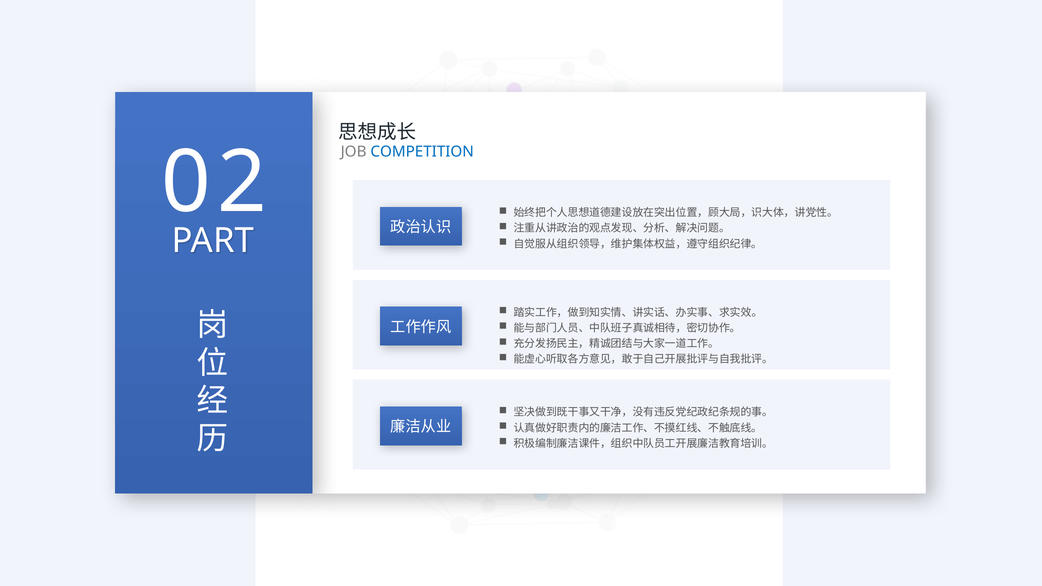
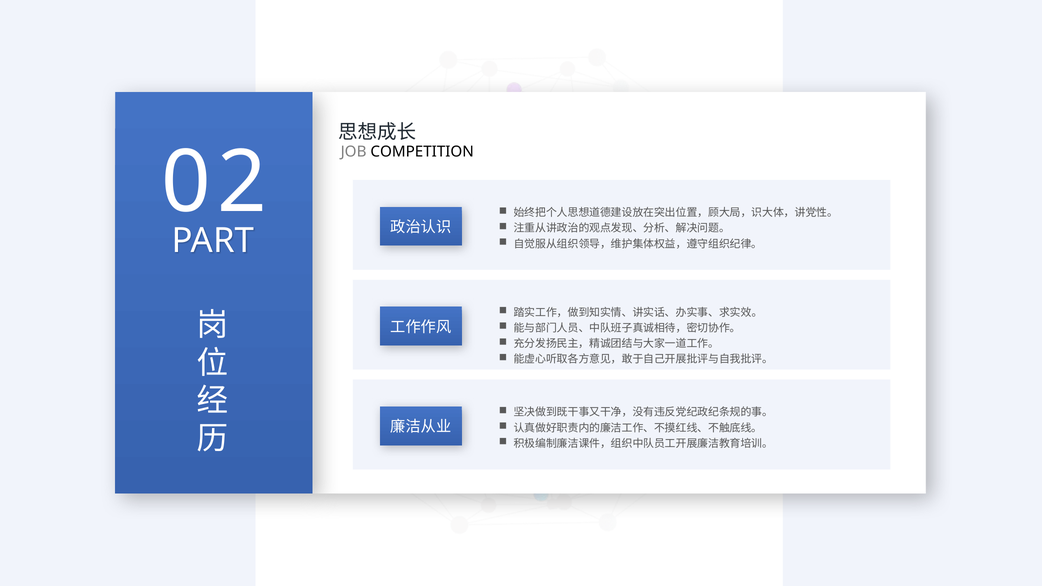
COMPETITION colour: blue -> black
